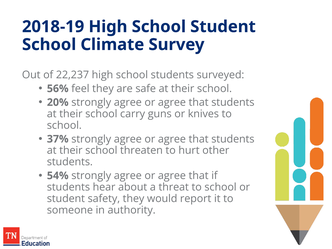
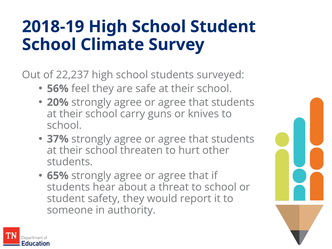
54%: 54% -> 65%
